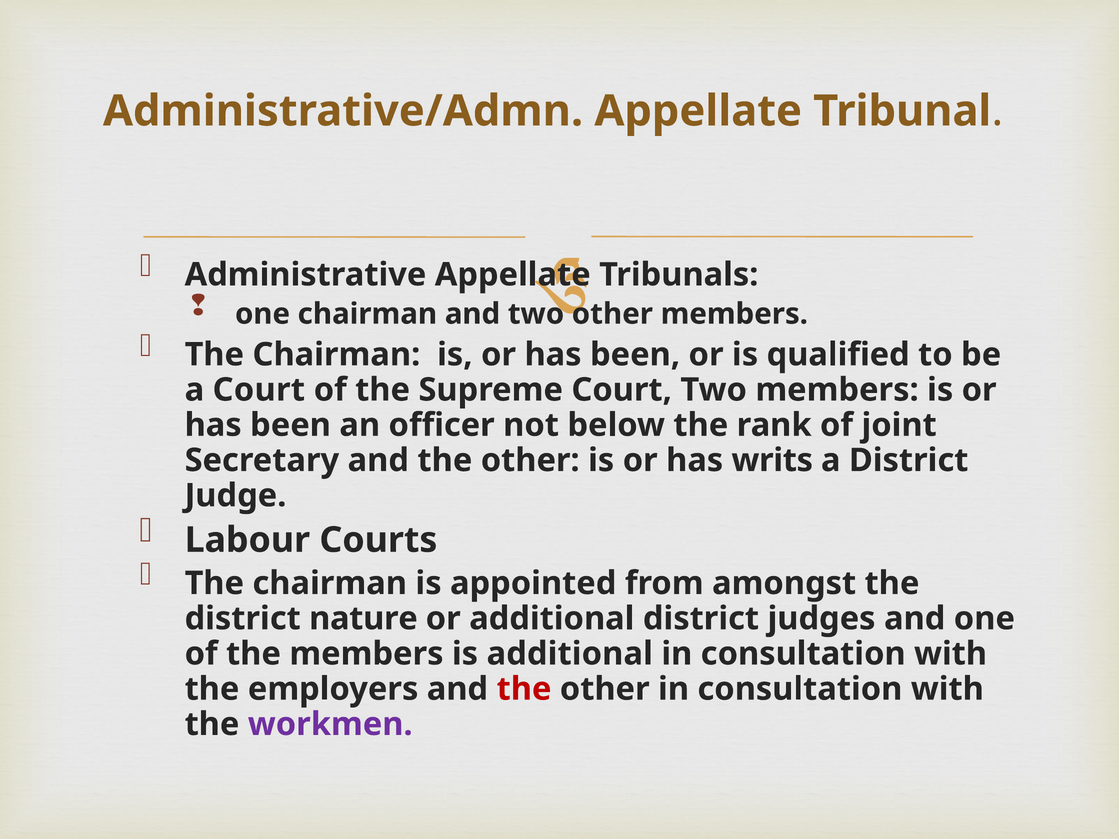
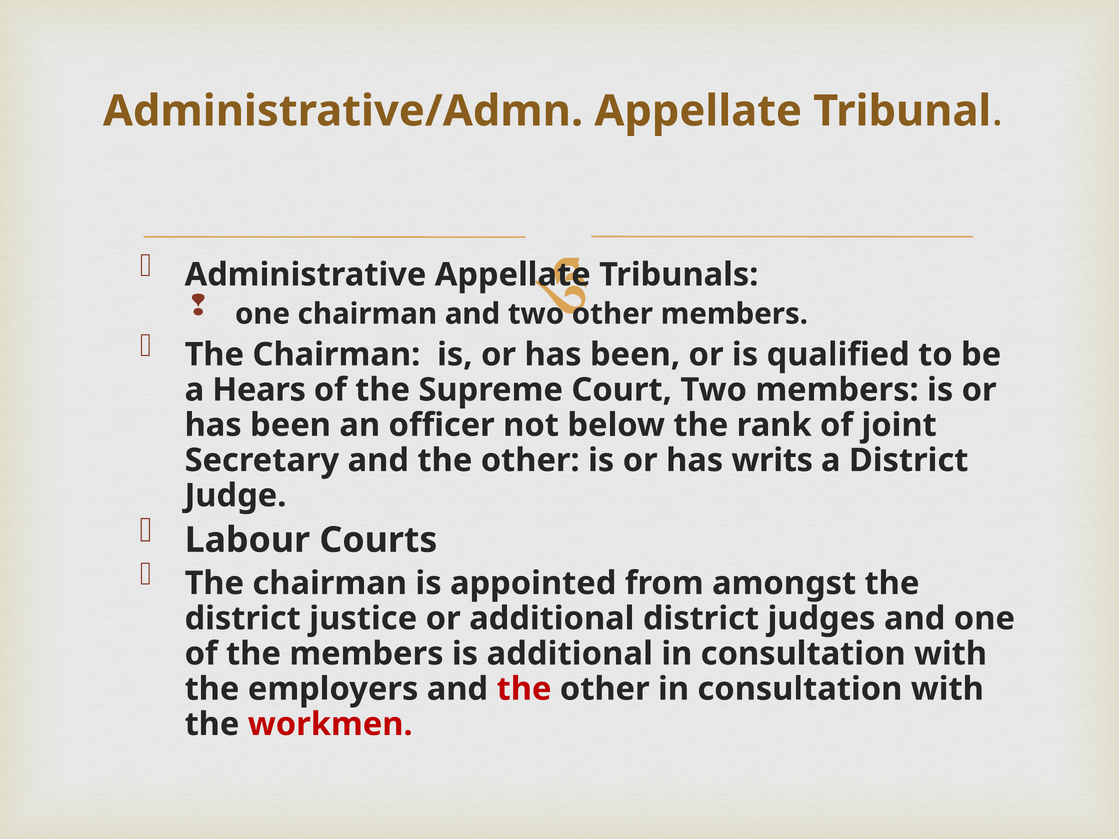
a Court: Court -> Hears
nature: nature -> justice
workmen colour: purple -> red
